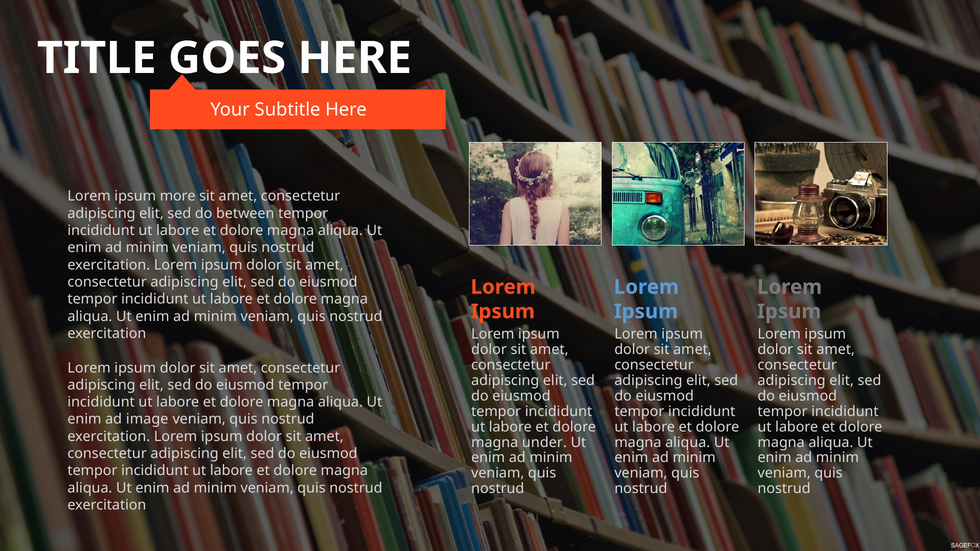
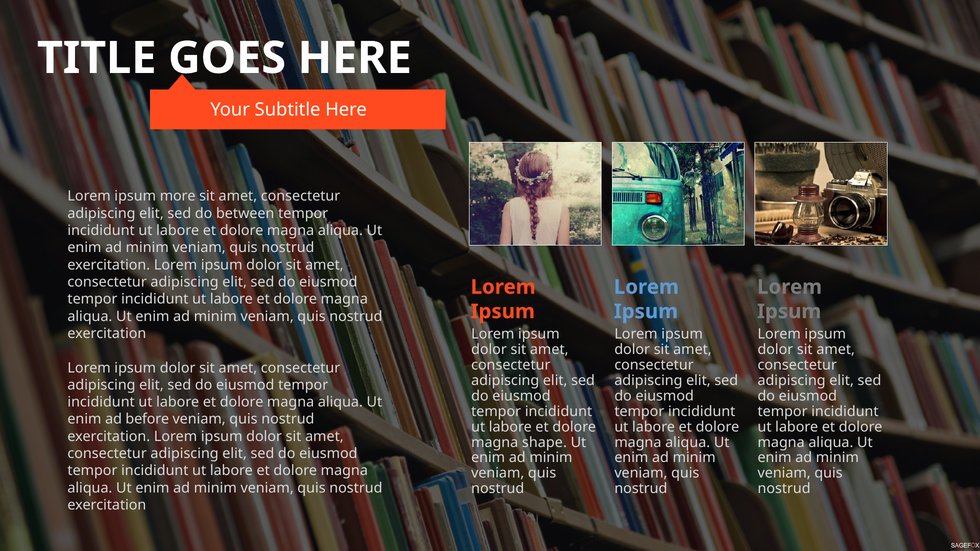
image: image -> before
under: under -> shape
